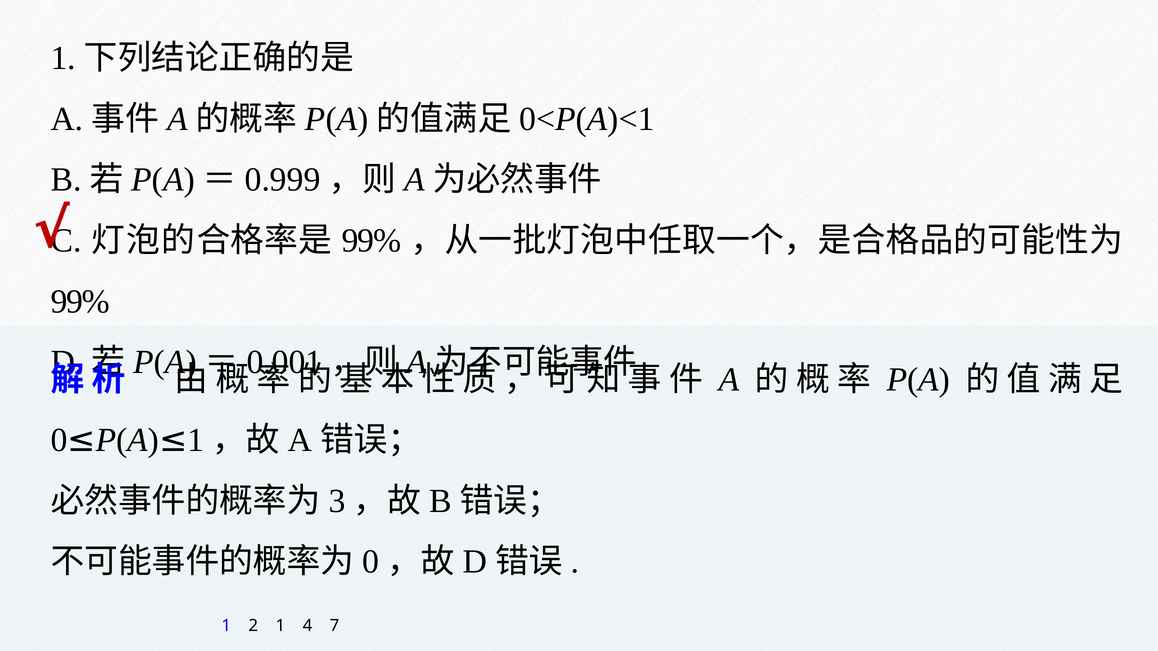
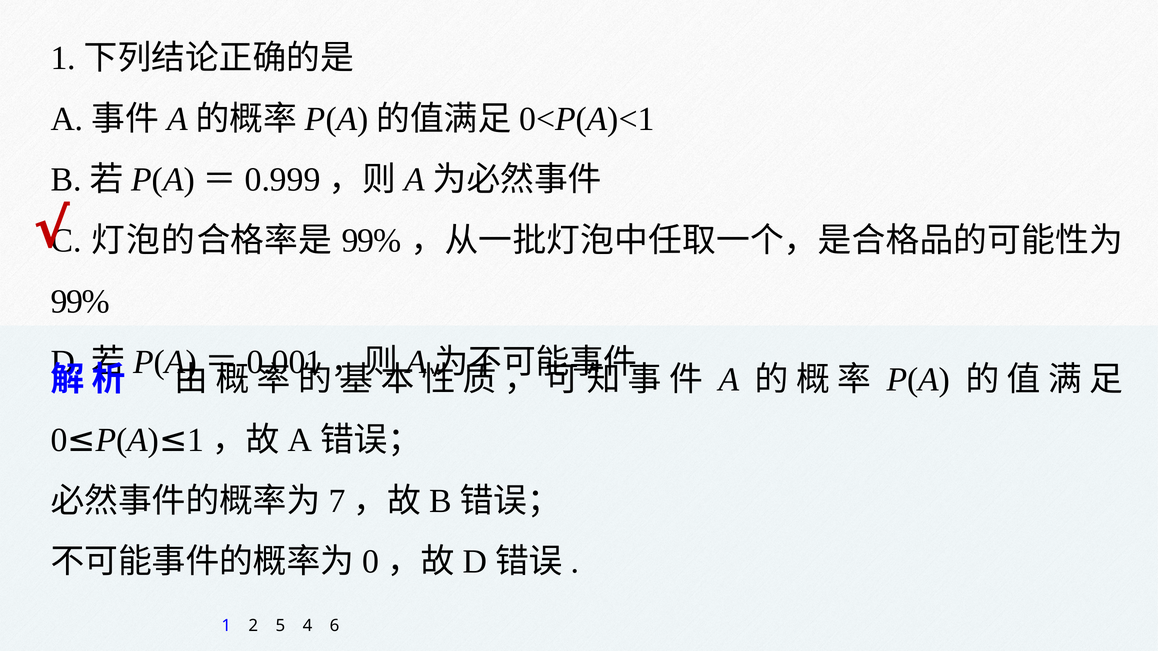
3: 3 -> 7
2 1: 1 -> 5
7: 7 -> 6
